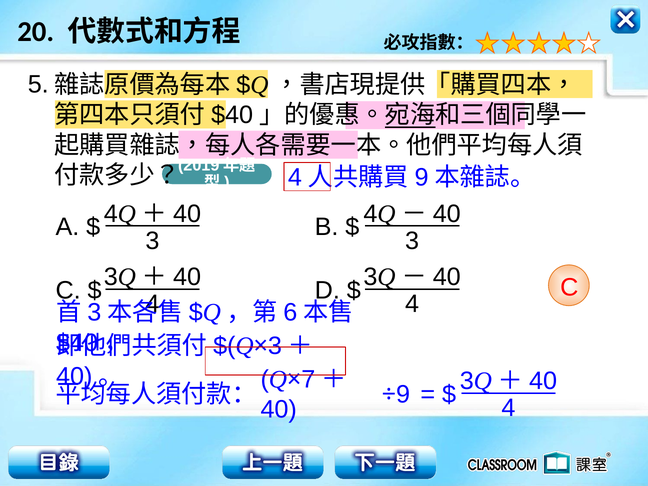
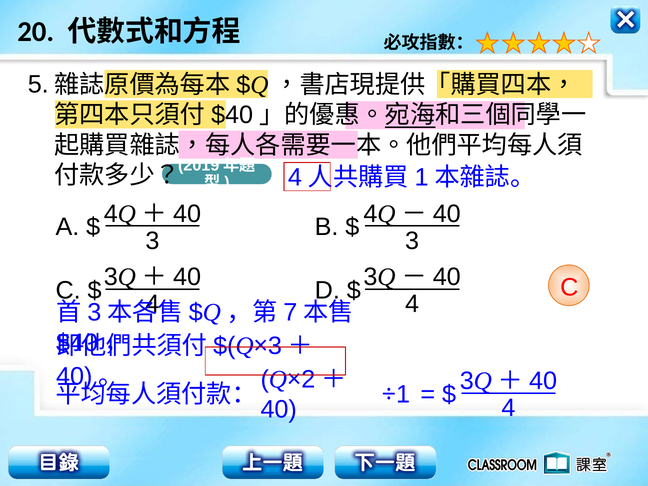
9 at (422, 177): 9 -> 1
6: 6 -> 7
7: 7 -> 2
9 at (403, 394): 9 -> 1
